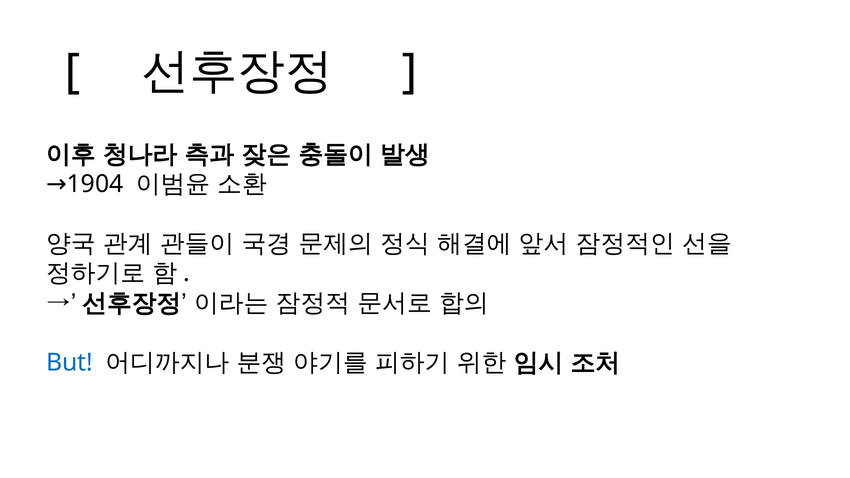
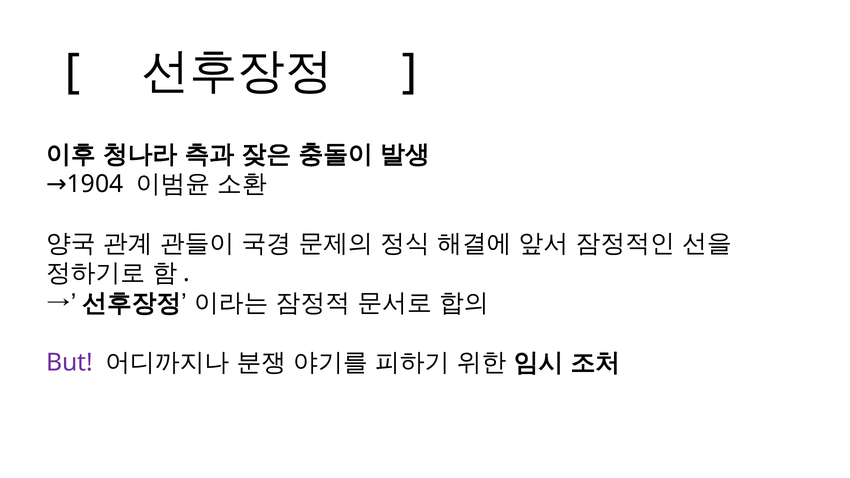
But colour: blue -> purple
